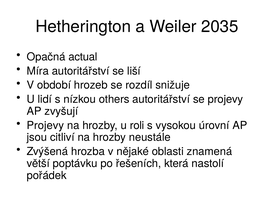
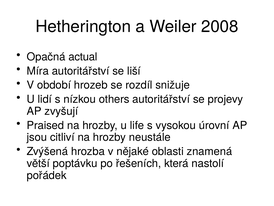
2035: 2035 -> 2008
Projevy at (45, 125): Projevy -> Praised
roli: roli -> life
